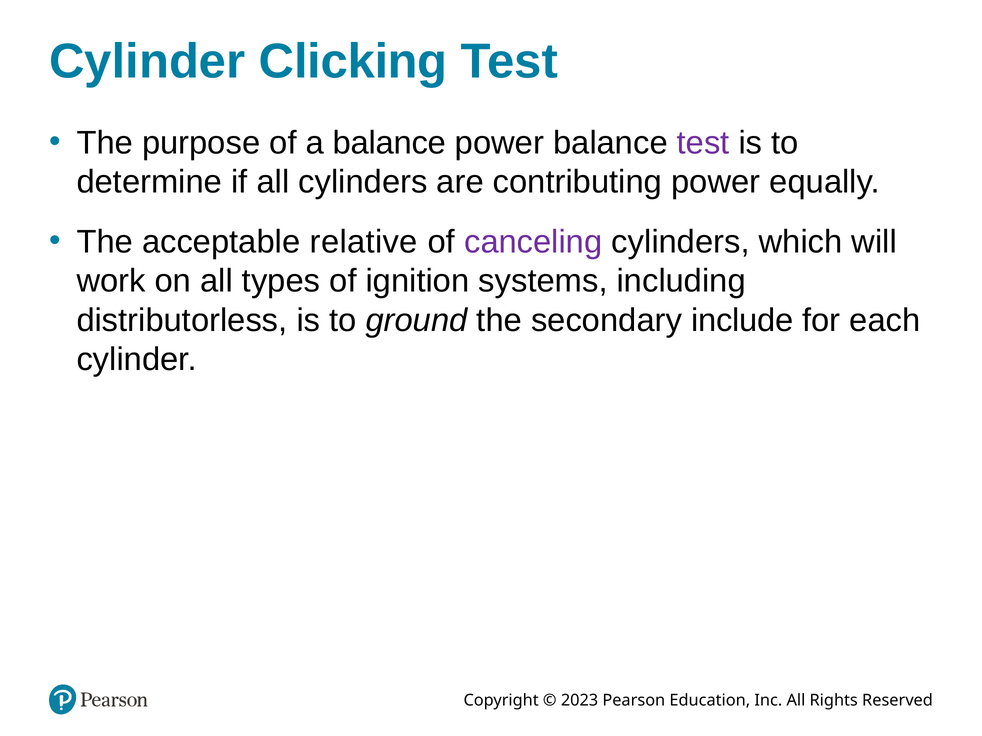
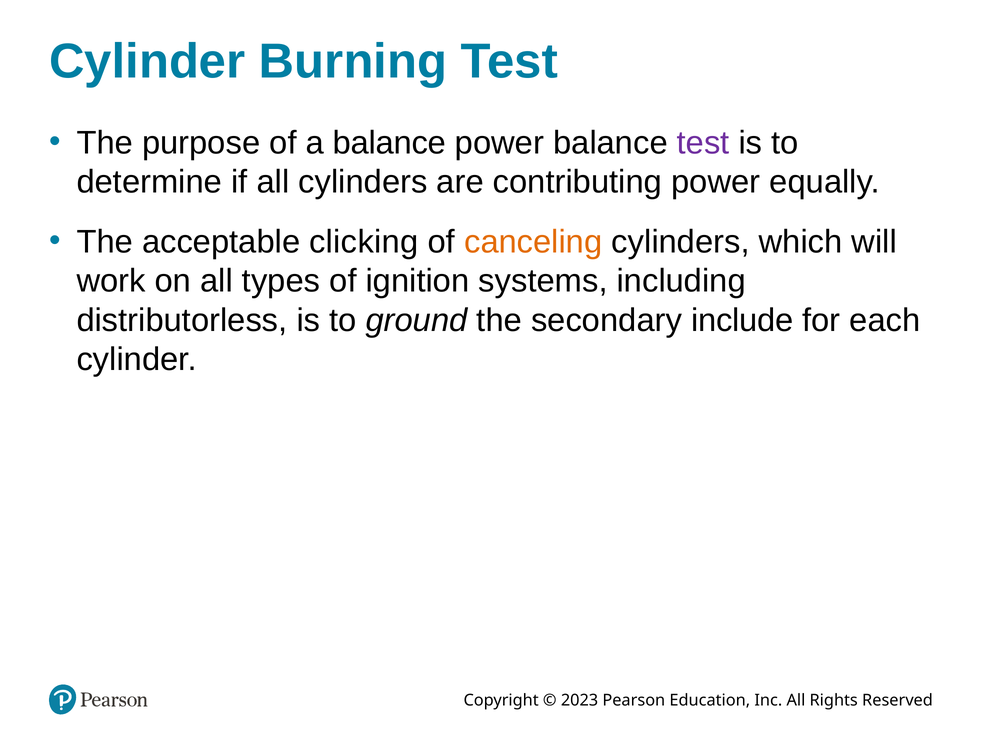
Clicking: Clicking -> Burning
relative: relative -> clicking
canceling colour: purple -> orange
